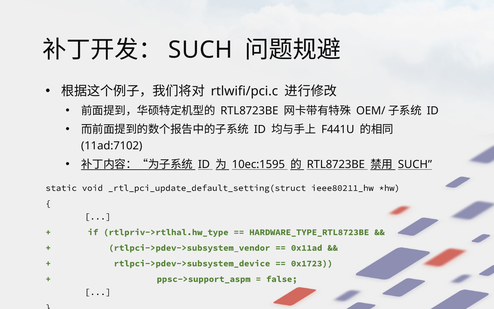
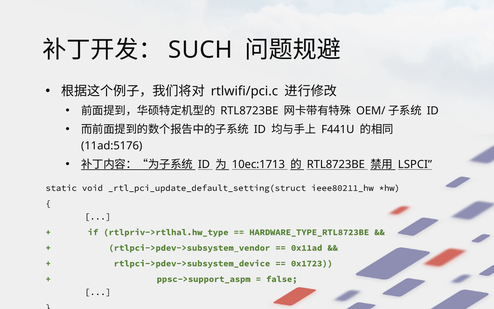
11ad:7102: 11ad:7102 -> 11ad:5176
10ec:1595: 10ec:1595 -> 10ec:1713
SUCH at (415, 164): SUCH -> LSPCI
